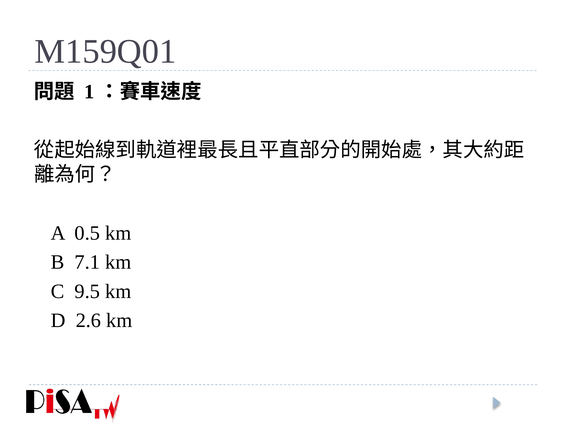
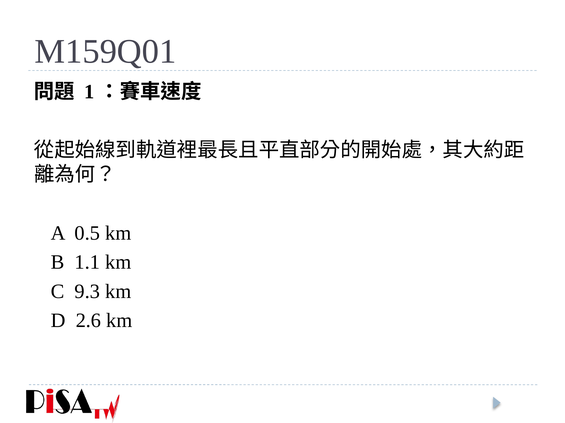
7.1: 7.1 -> 1.1
9.5: 9.5 -> 9.3
